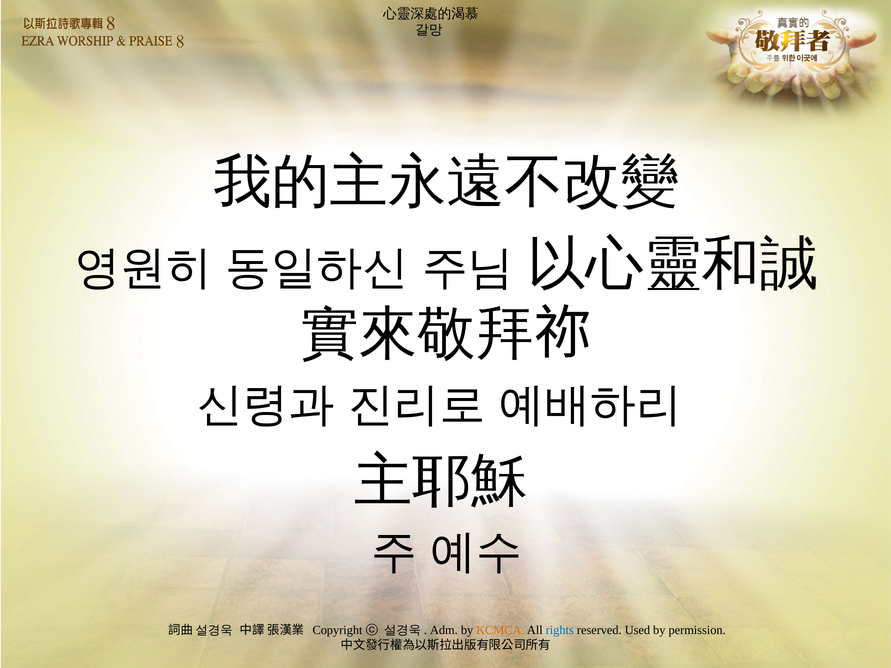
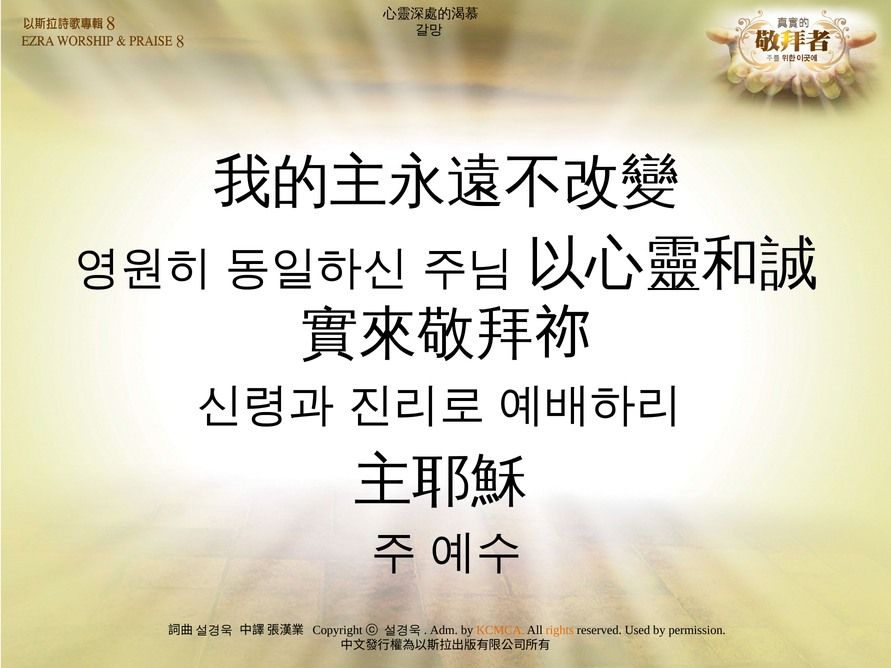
rights colour: blue -> orange
